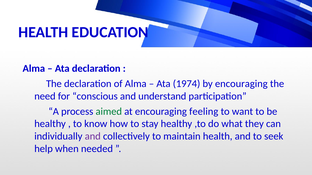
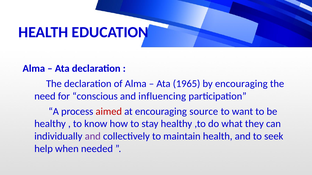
1974: 1974 -> 1965
understand: understand -> influencing
aimed colour: green -> red
feeling: feeling -> source
